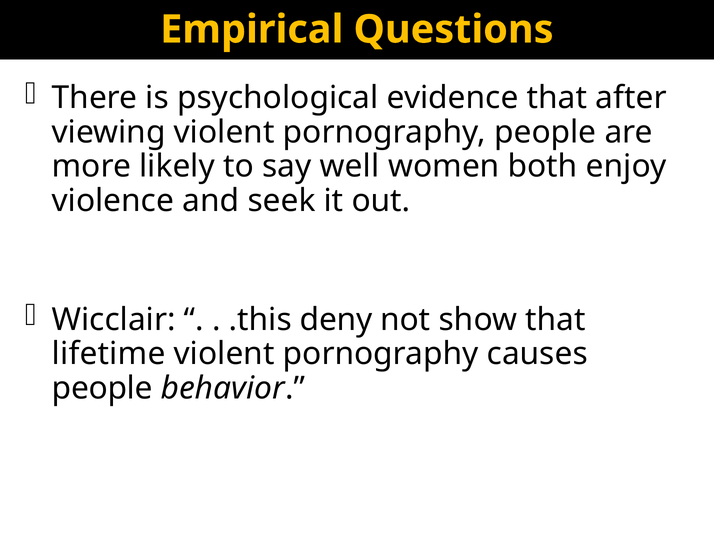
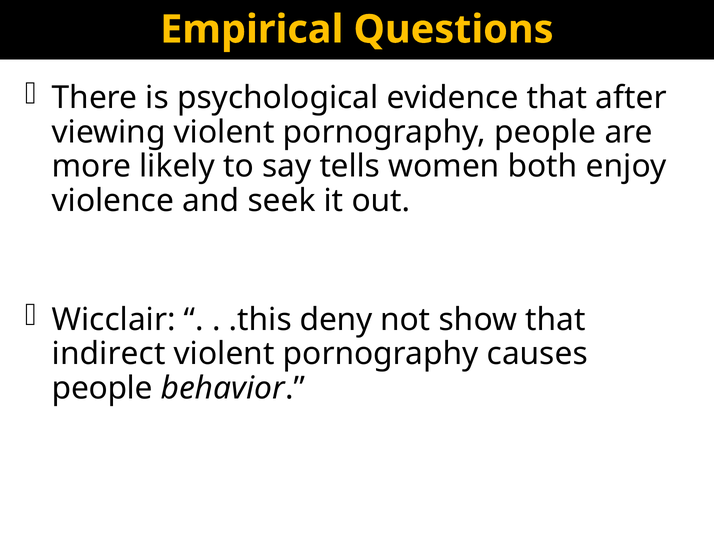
well: well -> tells
lifetime: lifetime -> indirect
